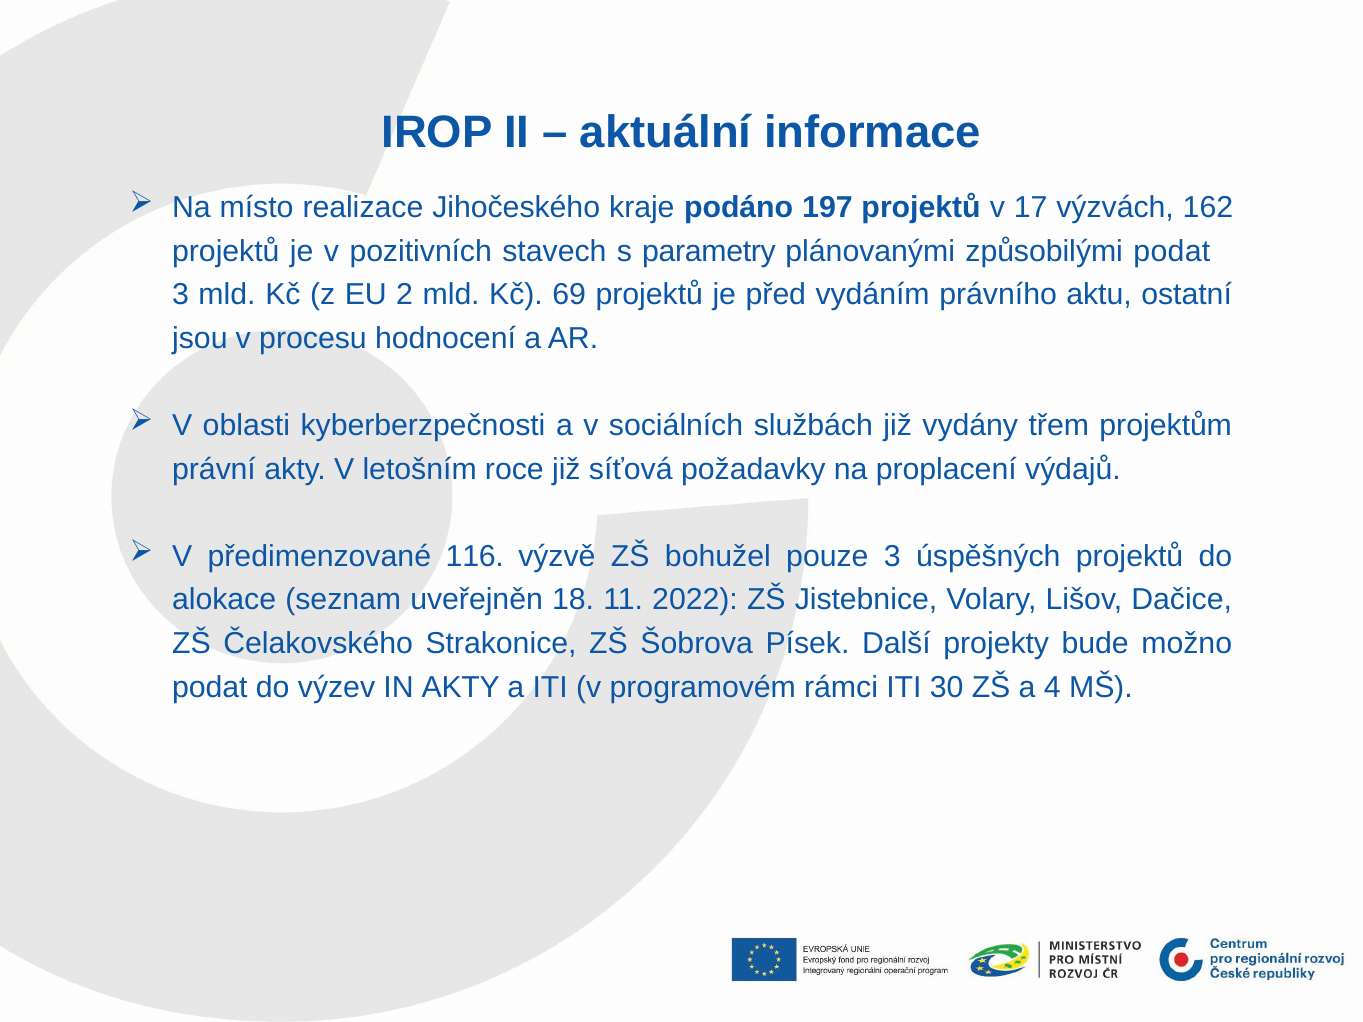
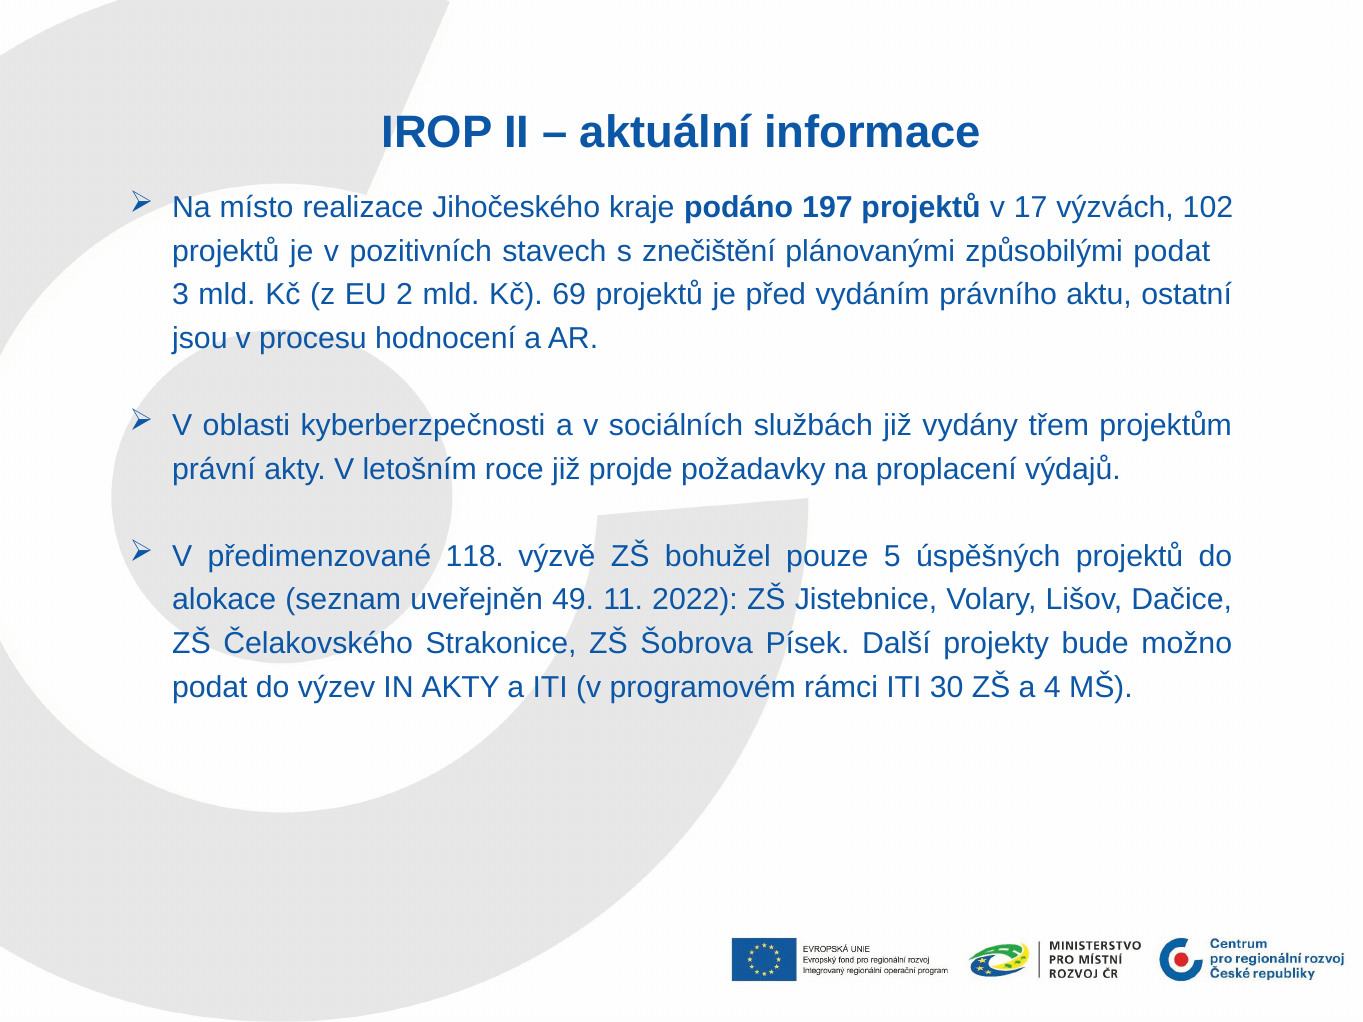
162: 162 -> 102
parametry: parametry -> znečištění
síťová: síťová -> projde
116: 116 -> 118
pouze 3: 3 -> 5
18: 18 -> 49
